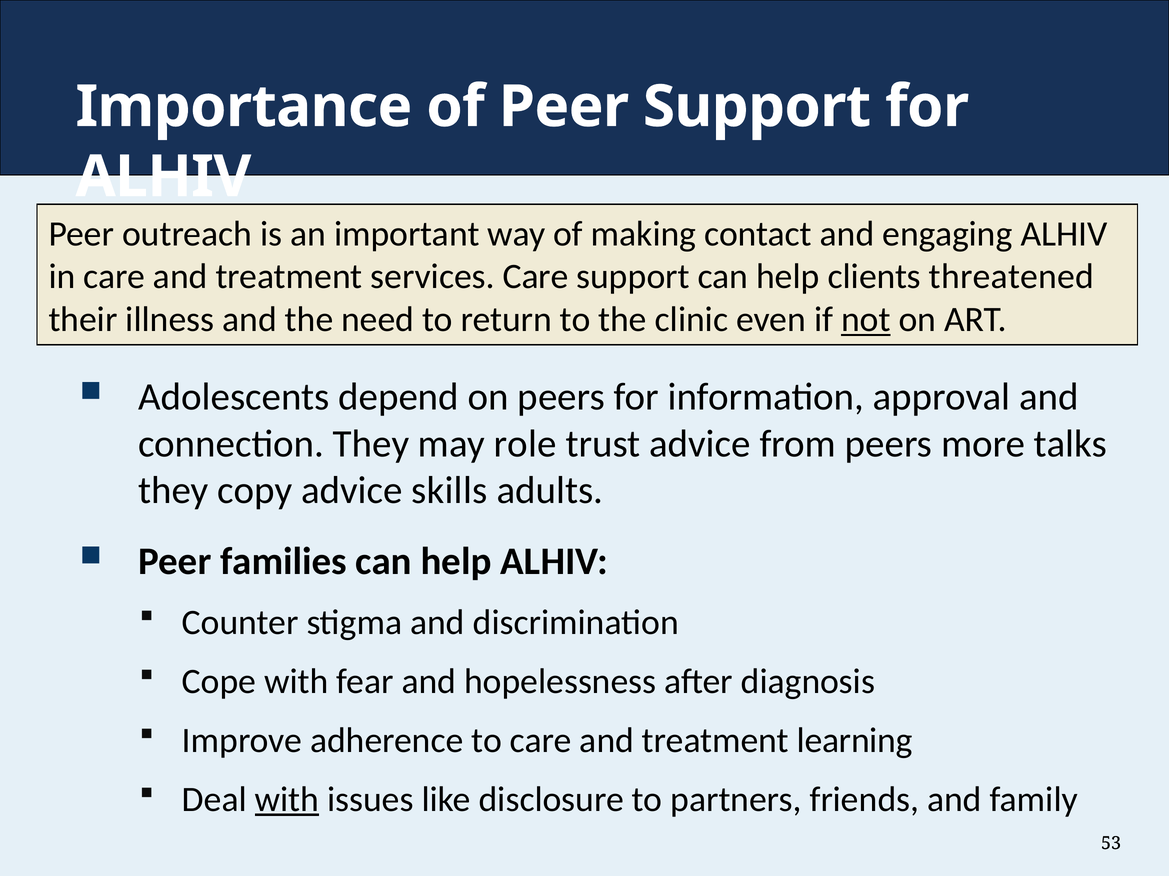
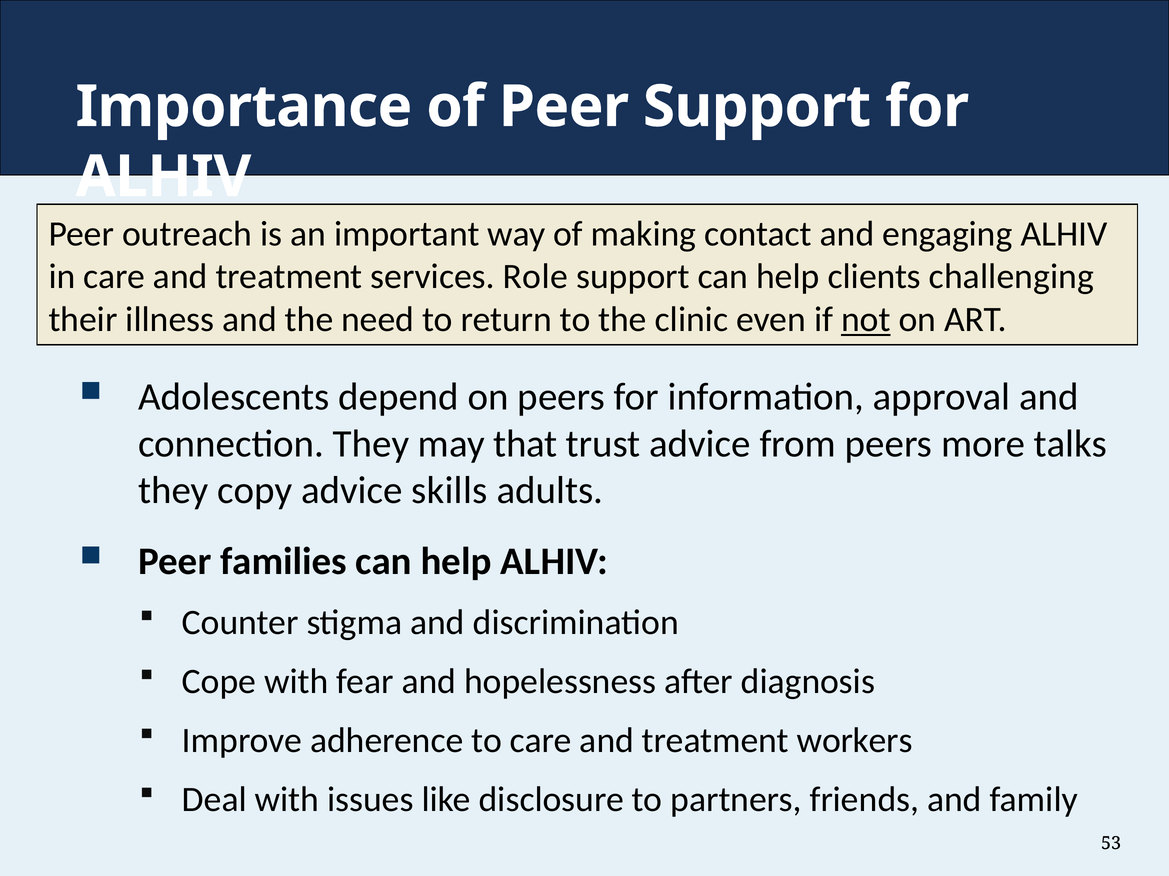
services Care: Care -> Role
threatened: threatened -> challenging
role: role -> that
learning: learning -> workers
with at (287, 800) underline: present -> none
